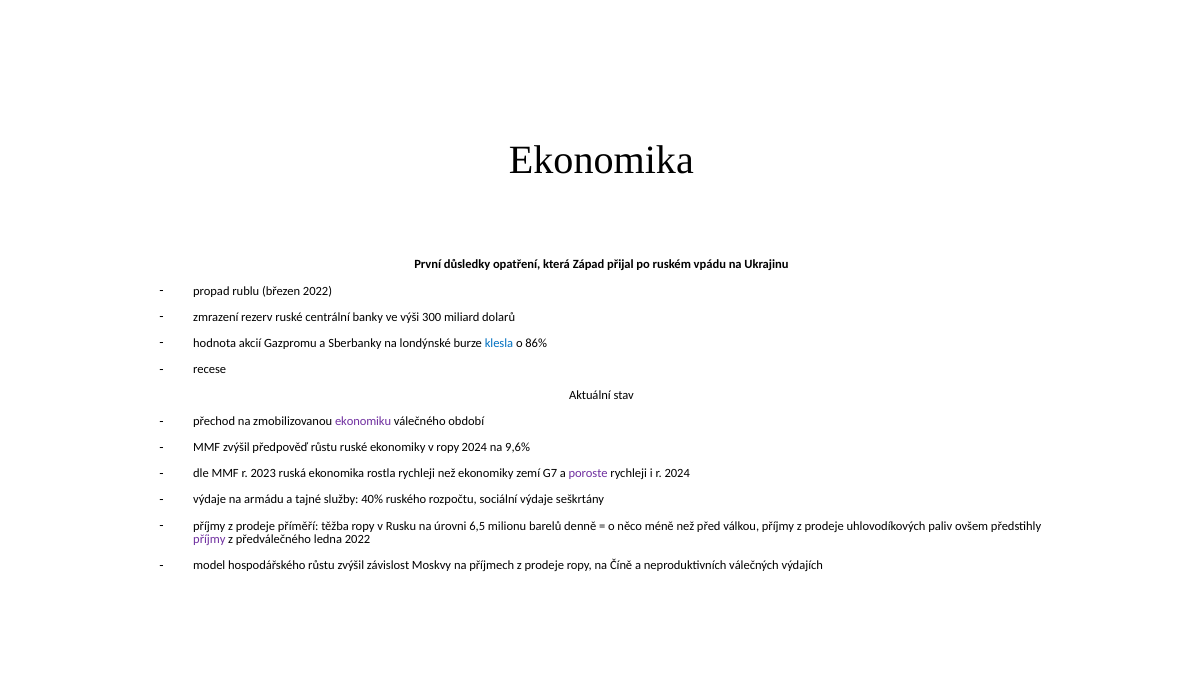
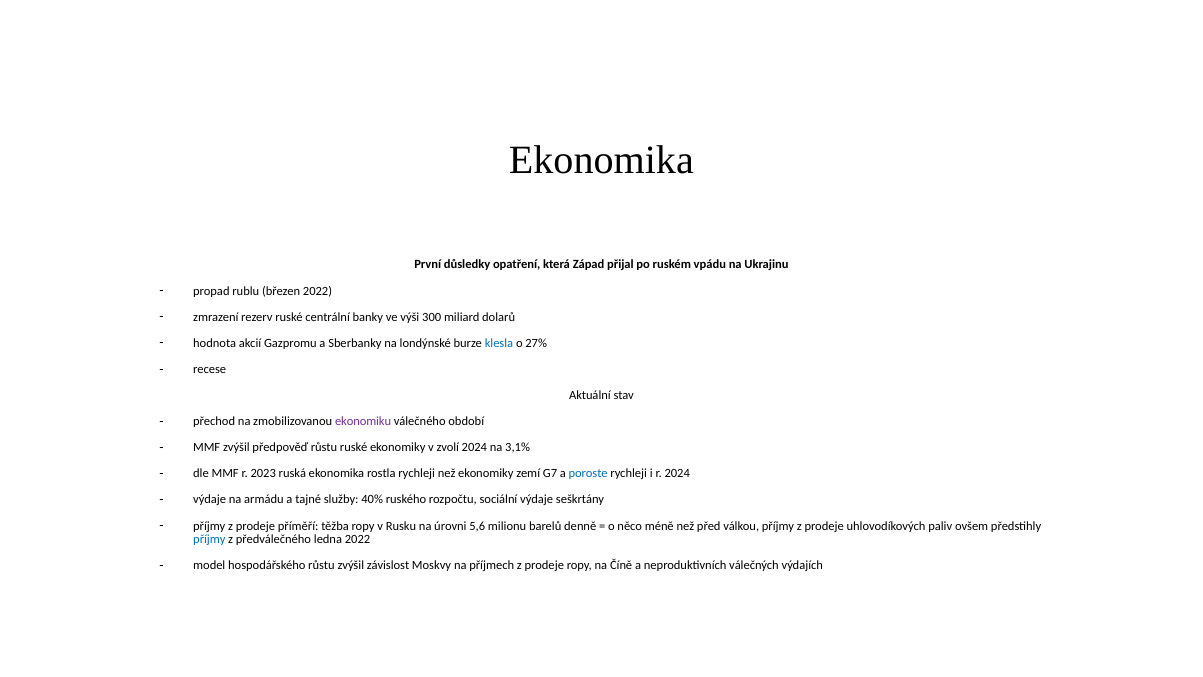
86%: 86% -> 27%
v ropy: ropy -> zvolí
9,6%: 9,6% -> 3,1%
poroste colour: purple -> blue
6,5: 6,5 -> 5,6
příjmy at (209, 539) colour: purple -> blue
